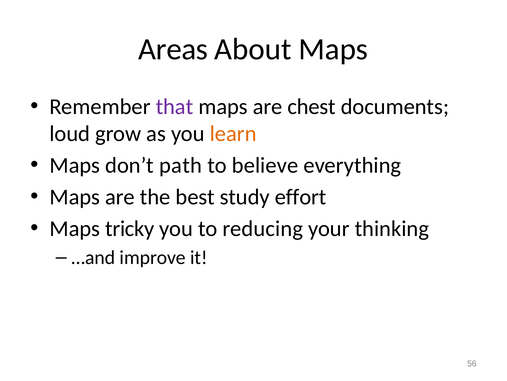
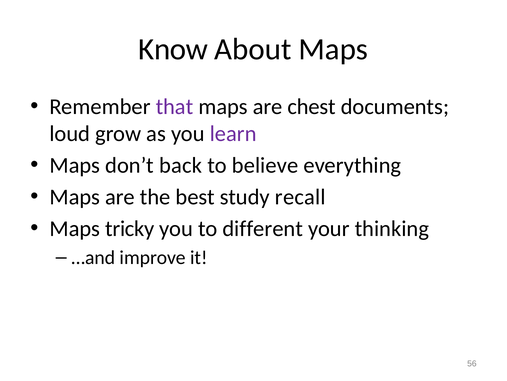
Areas: Areas -> Know
learn colour: orange -> purple
path: path -> back
effort: effort -> recall
reducing: reducing -> different
